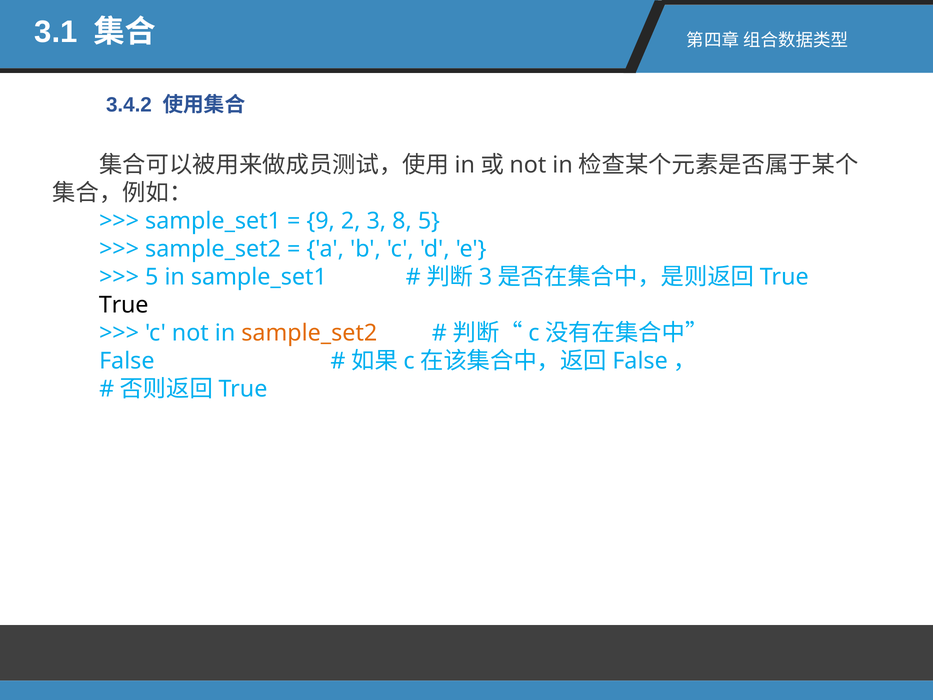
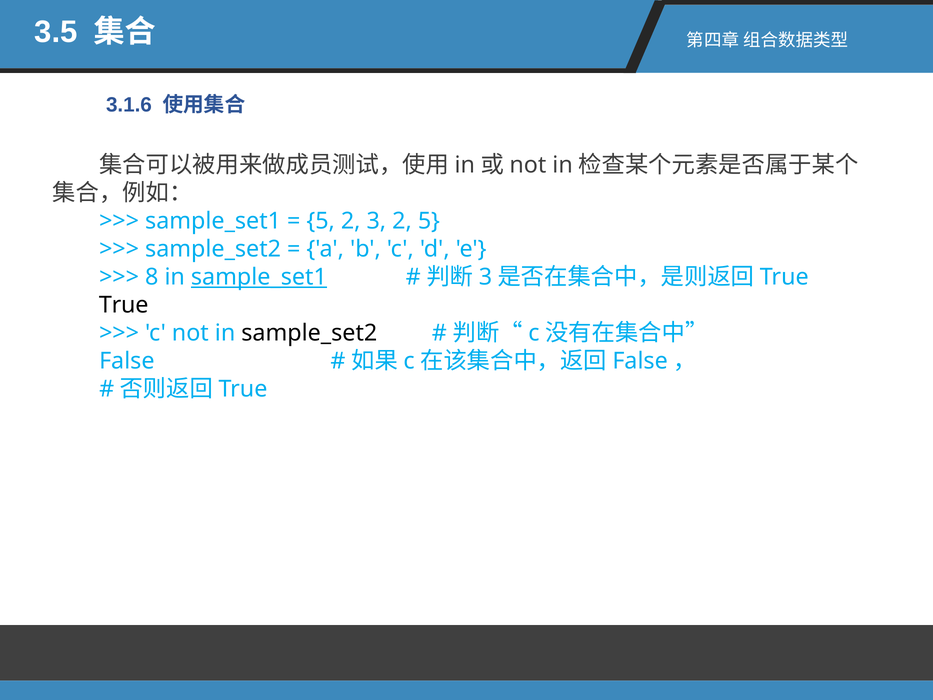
3.1: 3.1 -> 3.5
3.4.2: 3.4.2 -> 3.1.6
9 at (321, 221): 9 -> 5
3 8: 8 -> 2
5 at (152, 277): 5 -> 8
sample_set1 at (259, 277) underline: none -> present
sample_set2 at (309, 333) colour: orange -> black
